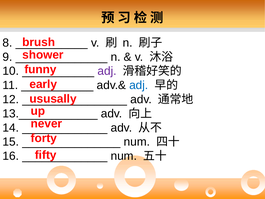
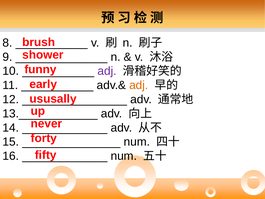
adj at (139, 85) colour: blue -> orange
